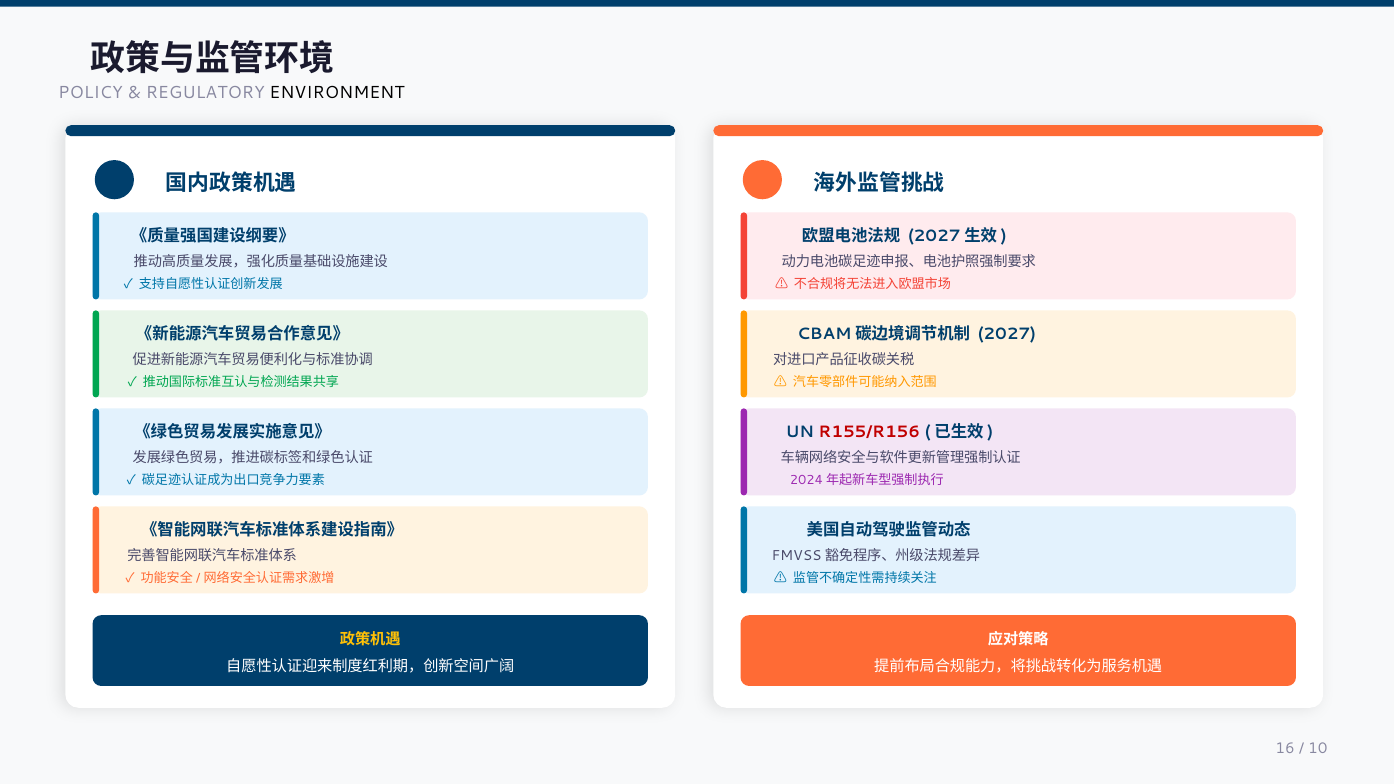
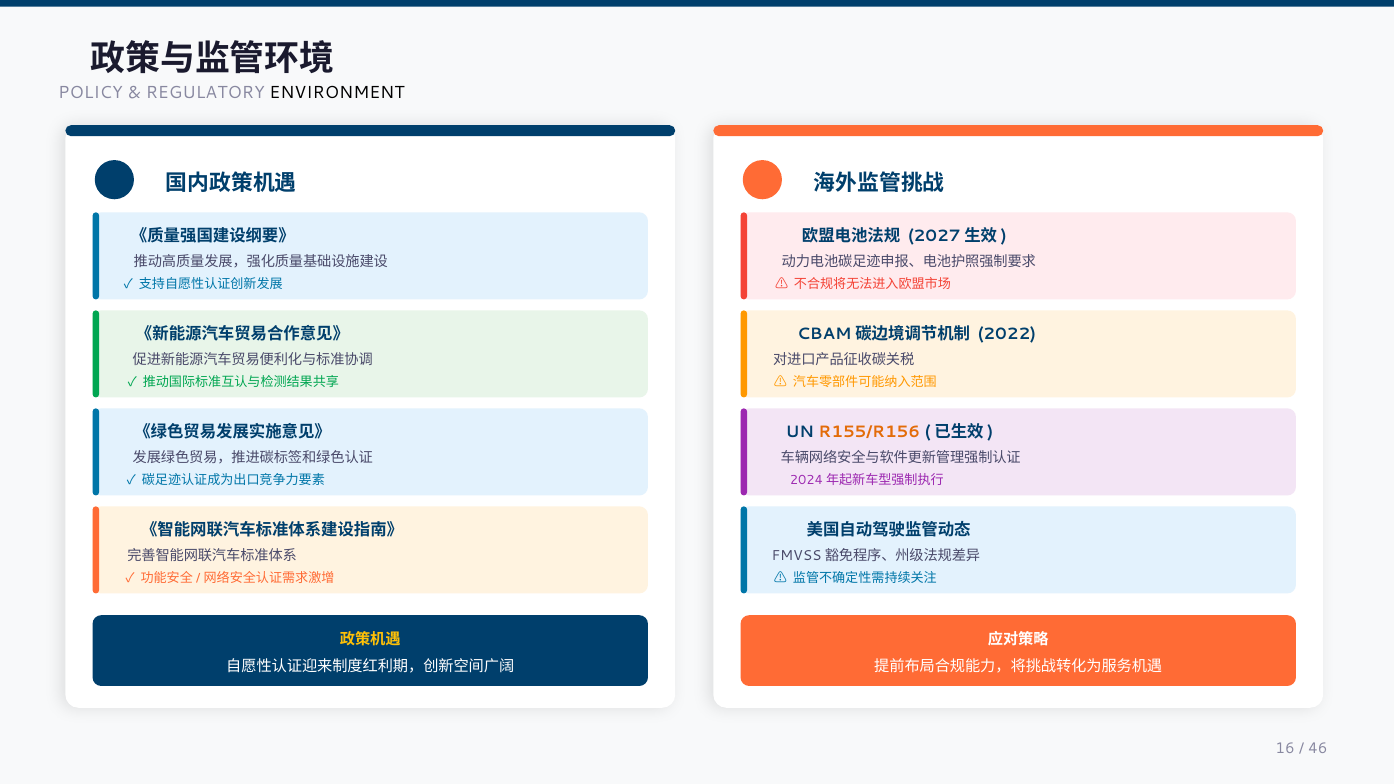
2027: 2027 -> 2022
R155/R156 colour: red -> orange
10: 10 -> 46
